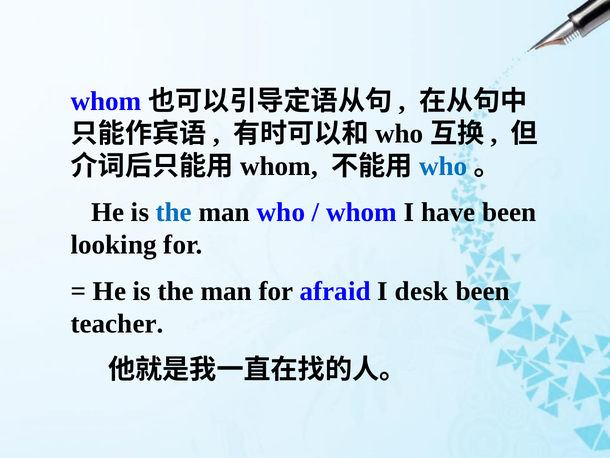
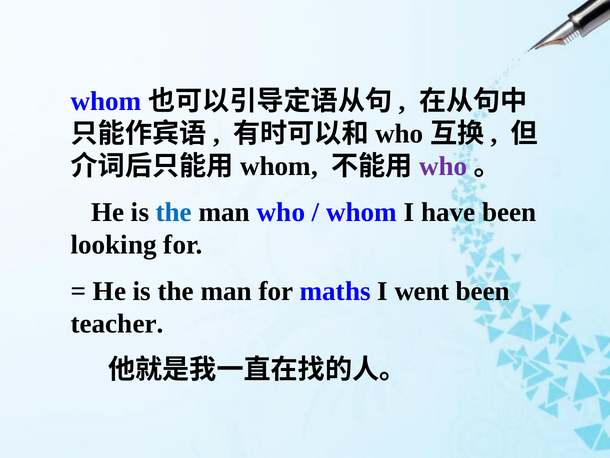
who at (443, 166) colour: blue -> purple
afraid: afraid -> maths
desk: desk -> went
